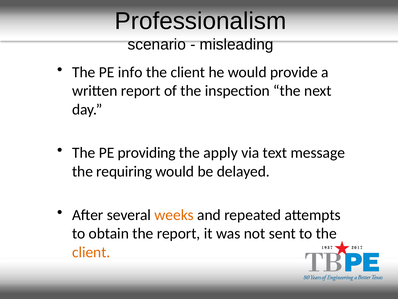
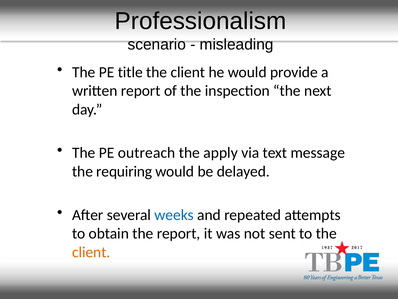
info: info -> title
providing: providing -> outreach
weeks colour: orange -> blue
